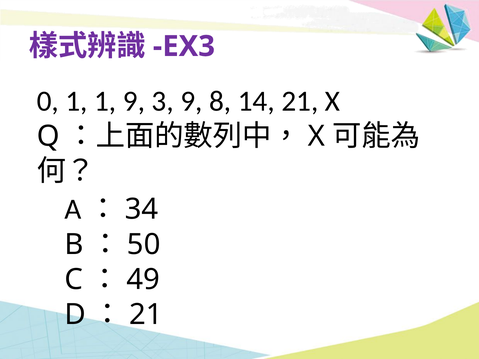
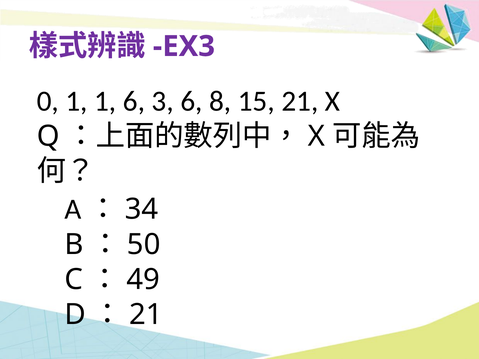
1 9: 9 -> 6
3 9: 9 -> 6
14: 14 -> 15
